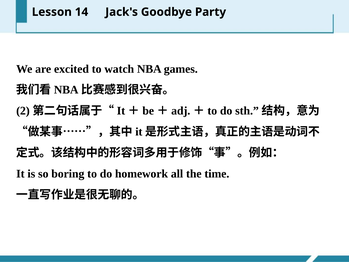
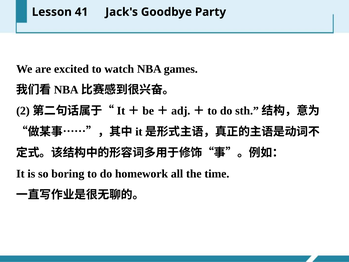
14: 14 -> 41
